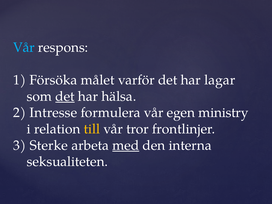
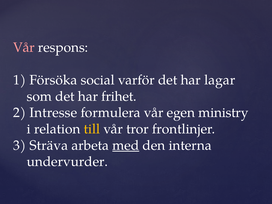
Vår at (24, 47) colour: light blue -> pink
målet: målet -> social
det at (65, 96) underline: present -> none
hälsa: hälsa -> frihet
Sterke: Sterke -> Sträva
seksualiteten: seksualiteten -> undervurder
